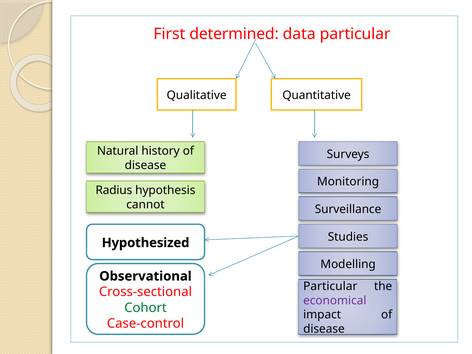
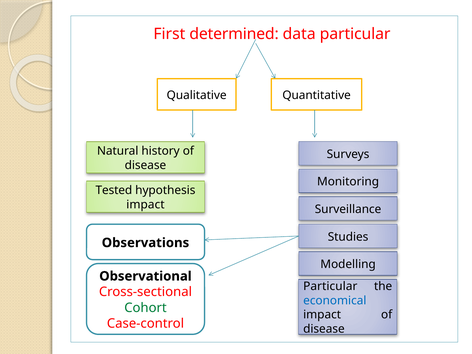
Radius: Radius -> Tested
cannot at (145, 205): cannot -> impact
Hypothesized: Hypothesized -> Observations
economical colour: purple -> blue
